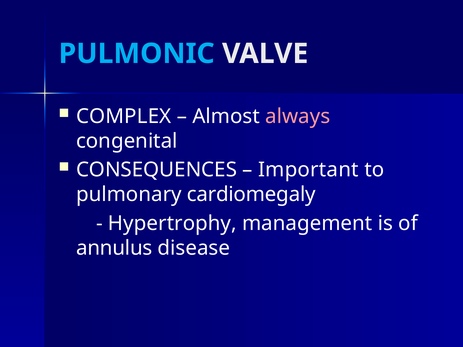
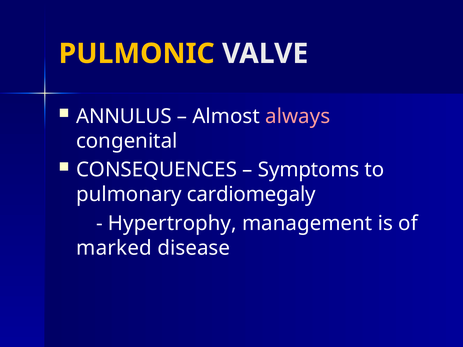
PULMONIC colour: light blue -> yellow
COMPLEX: COMPLEX -> ANNULUS
Important: Important -> Symptoms
annulus: annulus -> marked
